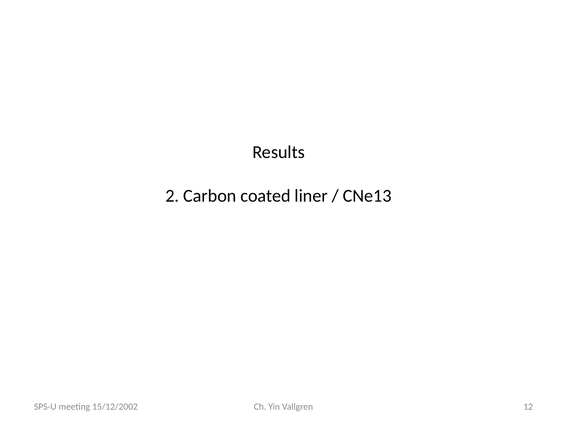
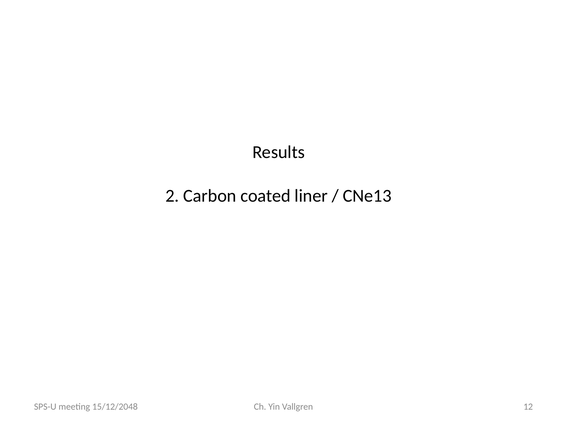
15/12/2002: 15/12/2002 -> 15/12/2048
